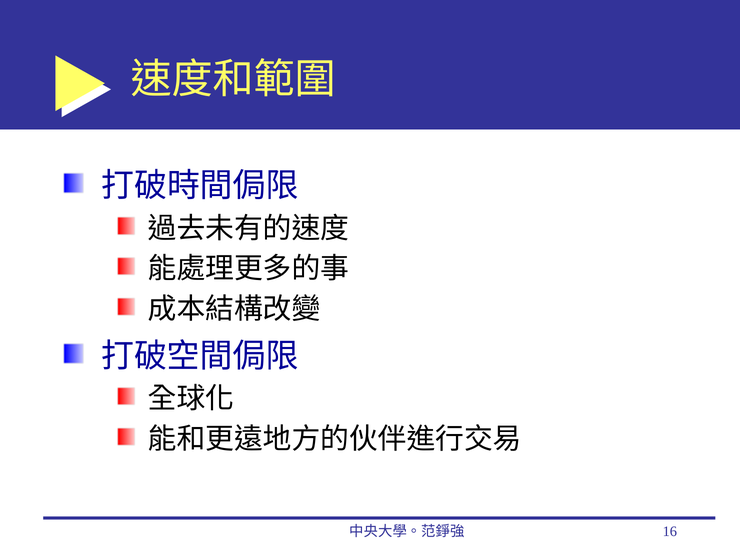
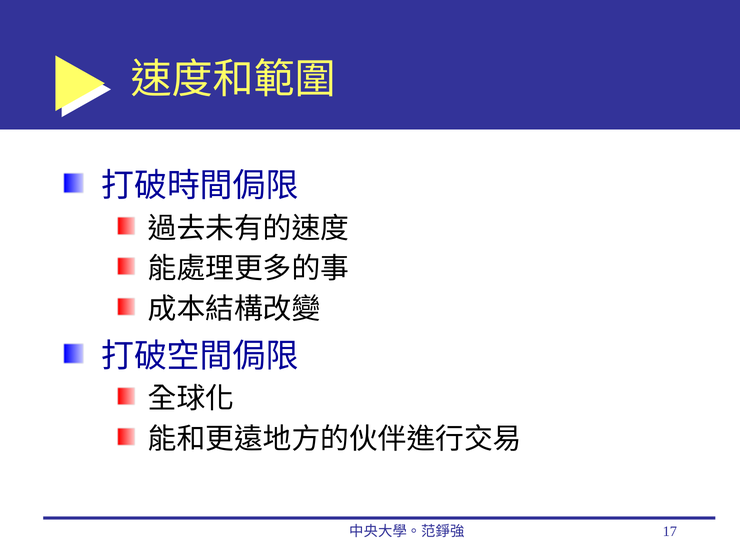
16: 16 -> 17
